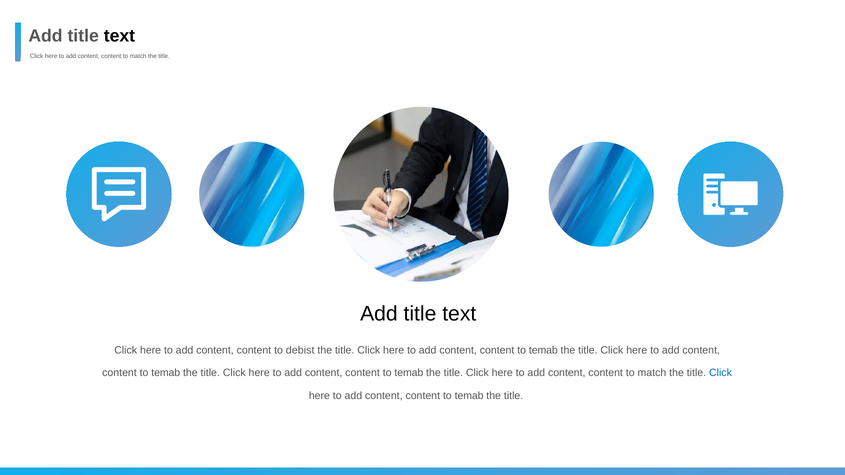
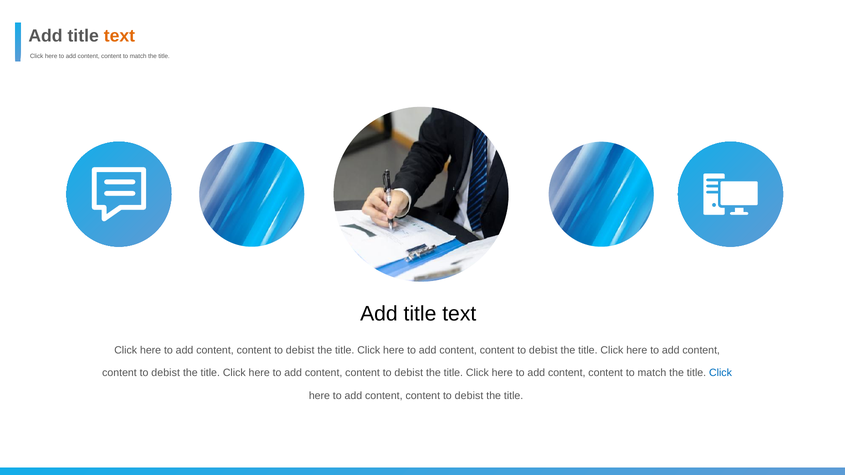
text at (119, 36) colour: black -> orange
temab at (543, 350): temab -> debist
temab at (166, 373): temab -> debist
temab at (409, 373): temab -> debist
temab at (469, 396): temab -> debist
